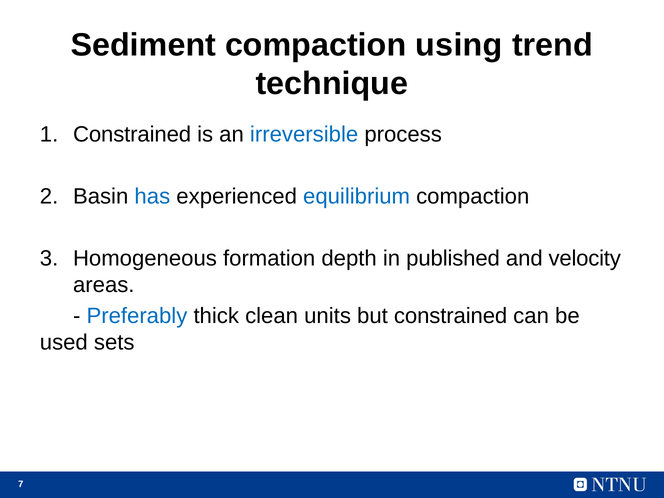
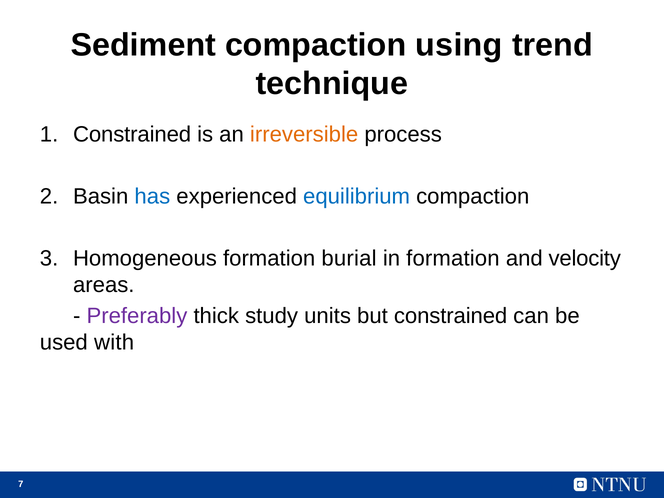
irreversible colour: blue -> orange
depth: depth -> burial
in published: published -> formation
Preferably colour: blue -> purple
clean: clean -> study
sets: sets -> with
